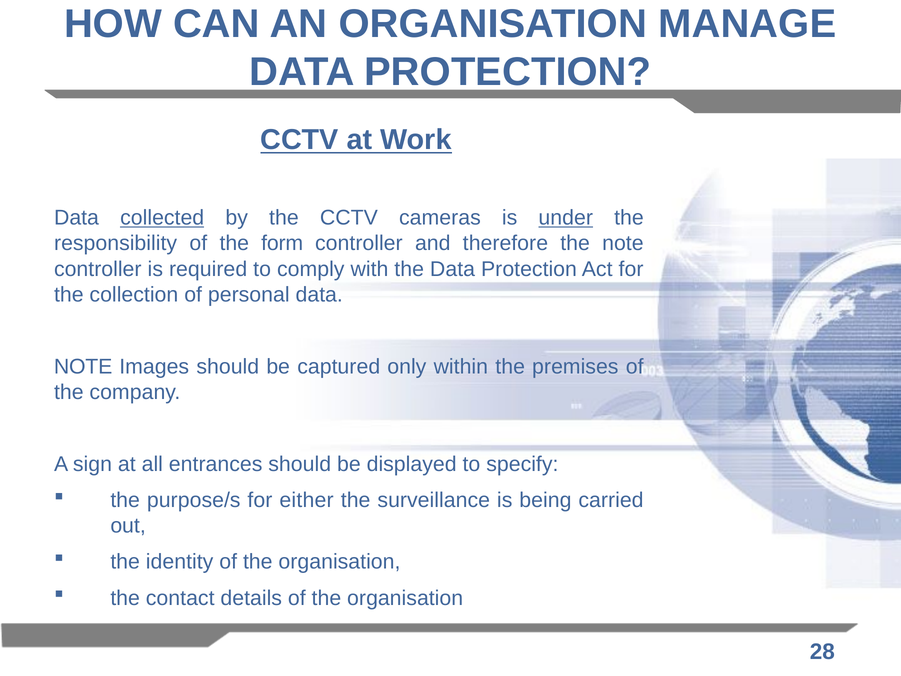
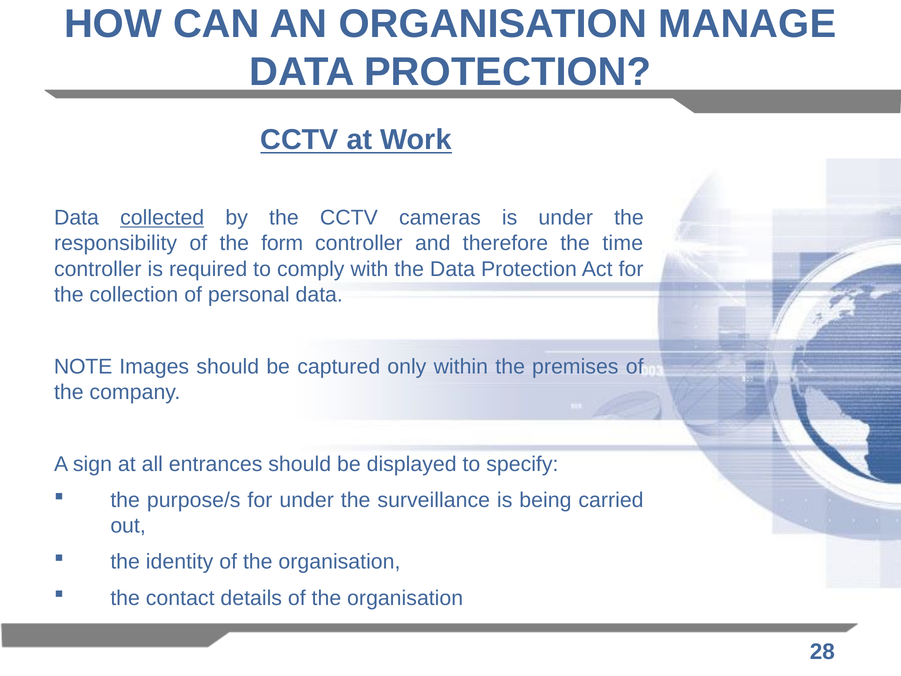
under at (566, 218) underline: present -> none
the note: note -> time
for either: either -> under
